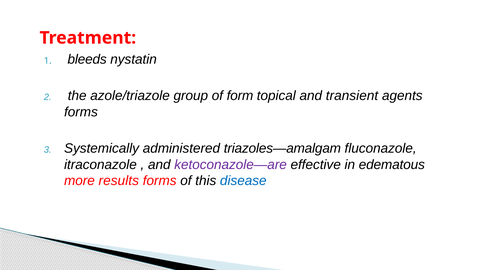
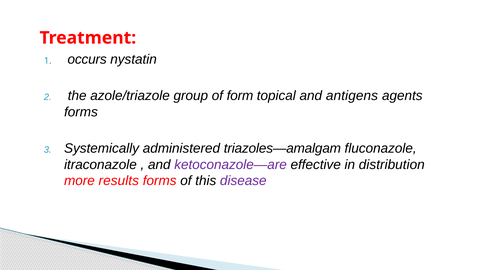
bleeds: bleeds -> occurs
transient: transient -> antigens
edematous: edematous -> distribution
disease colour: blue -> purple
